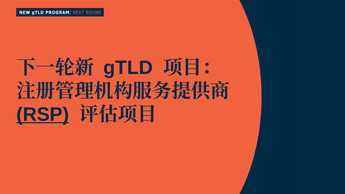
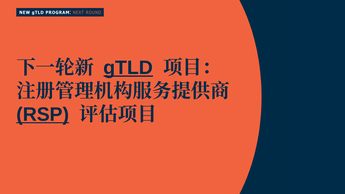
gTLD underline: none -> present
